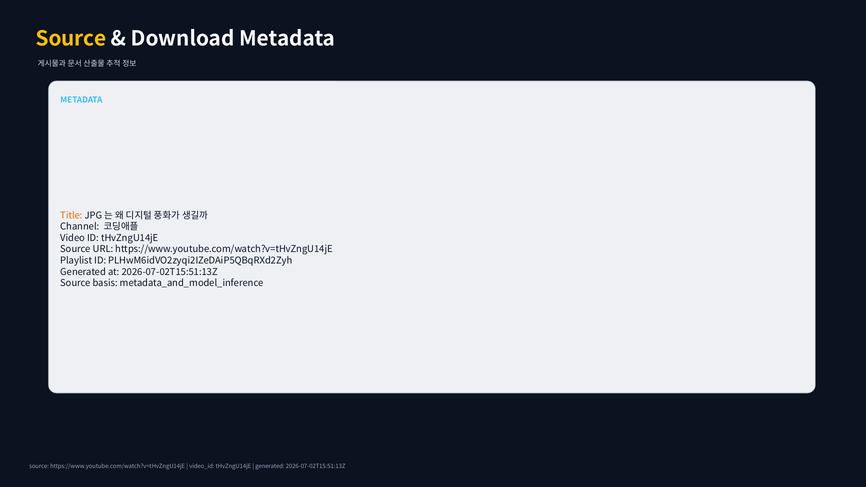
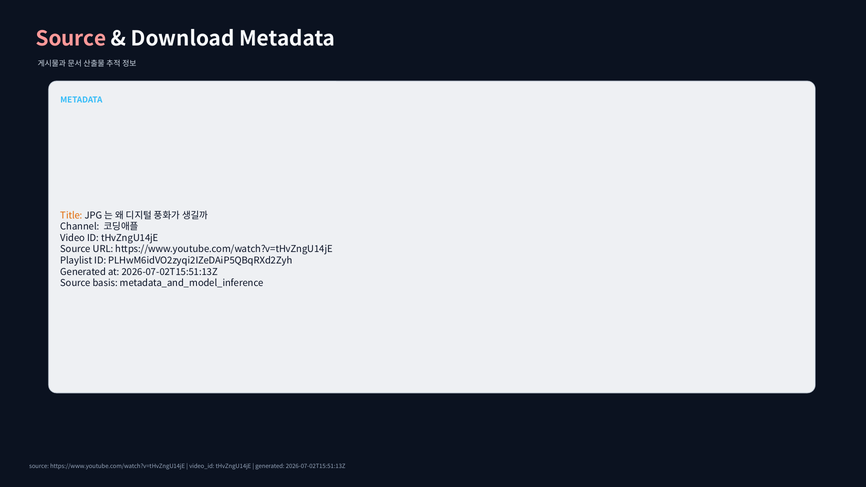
Source at (71, 39) colour: yellow -> pink
